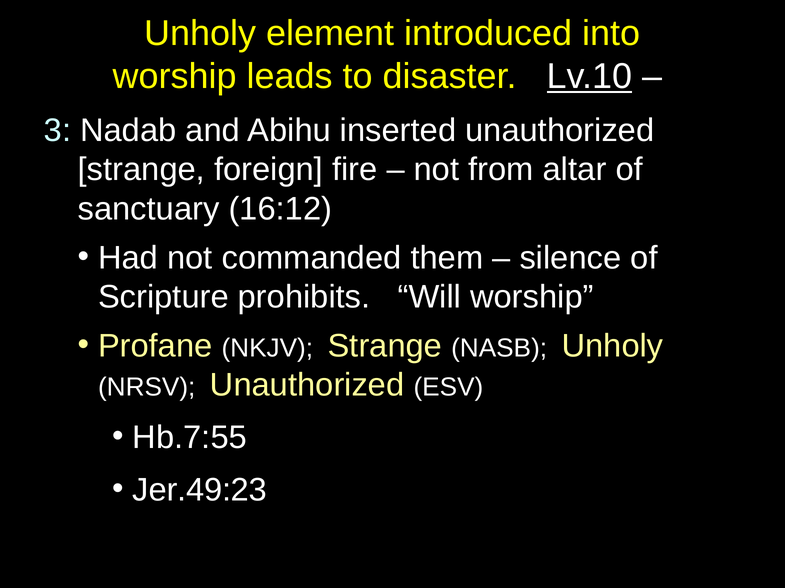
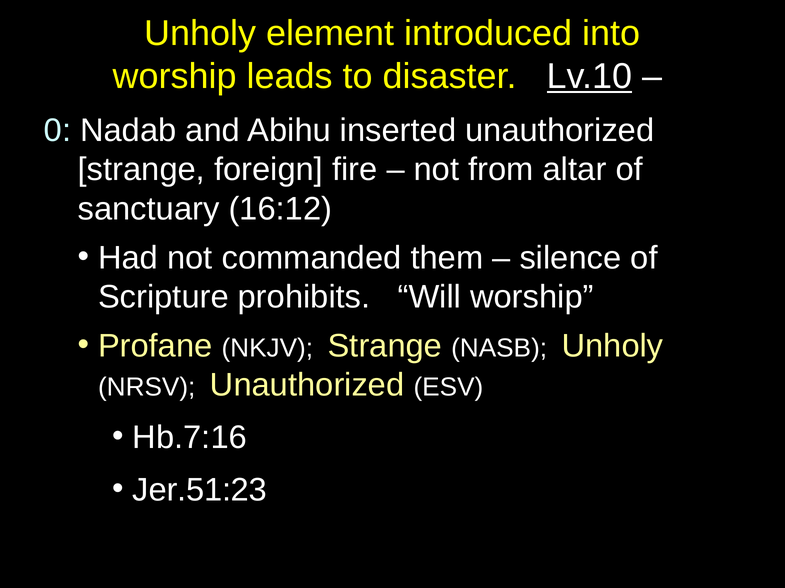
3: 3 -> 0
Hb.7:55: Hb.7:55 -> Hb.7:16
Jer.49:23: Jer.49:23 -> Jer.51:23
